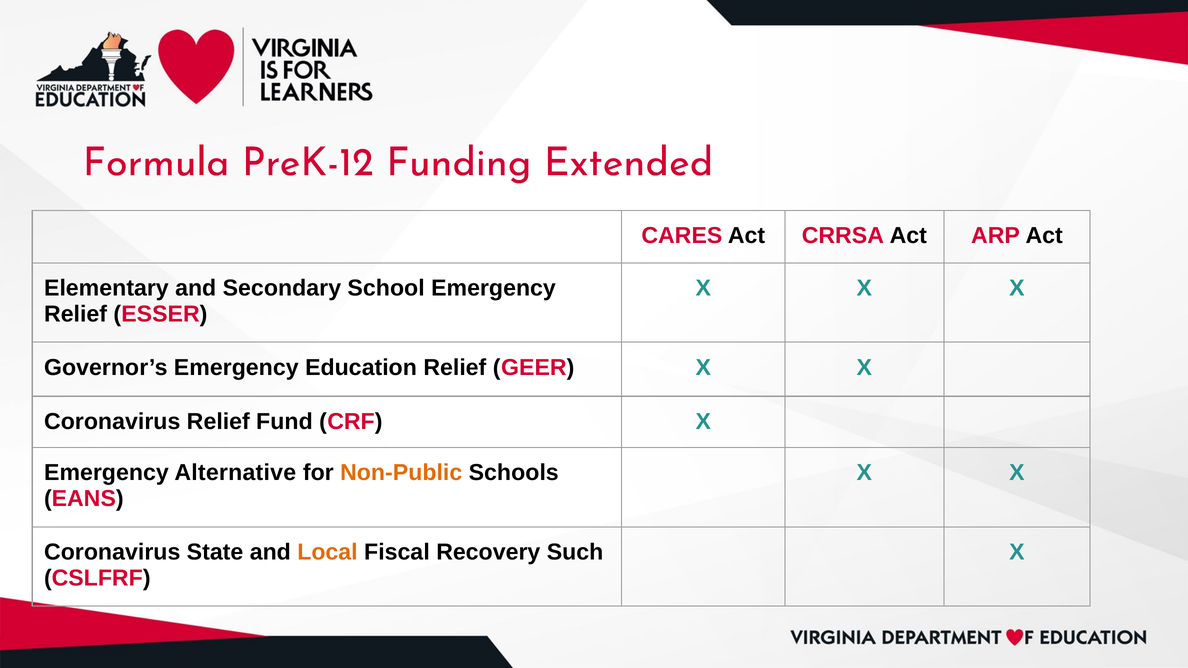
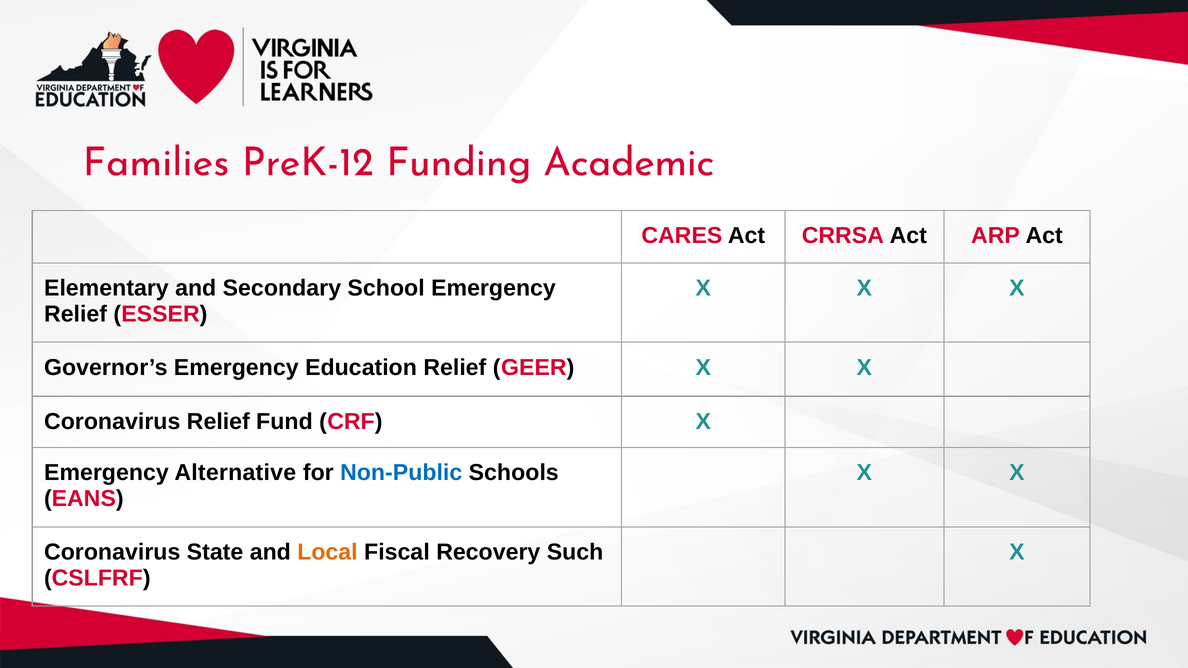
Formula: Formula -> Families
Extended: Extended -> Academic
Non-Public colour: orange -> blue
